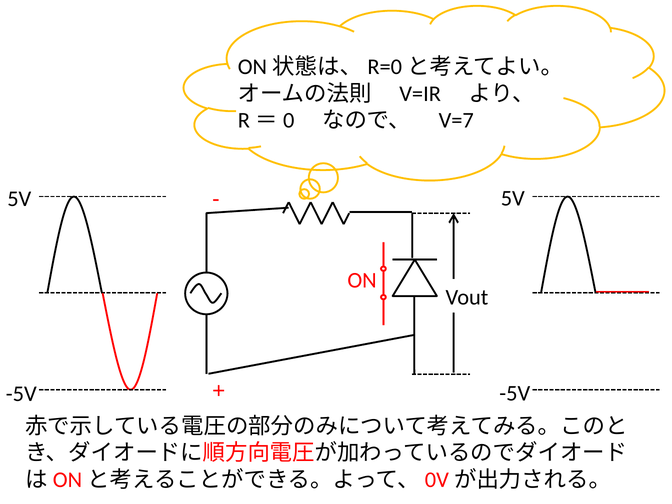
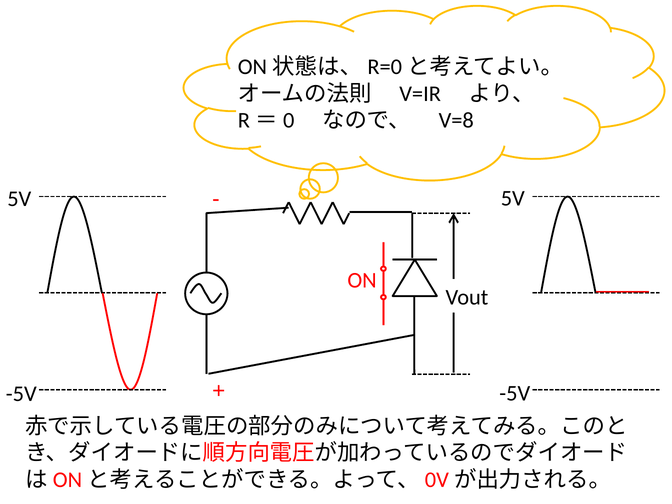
V=7: V=7 -> V=8
